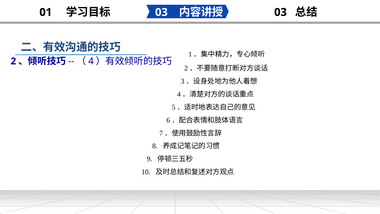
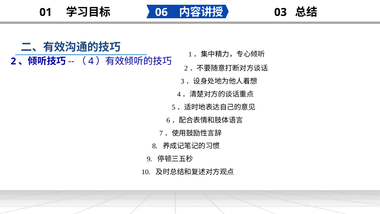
03 at (161, 12): 03 -> 06
